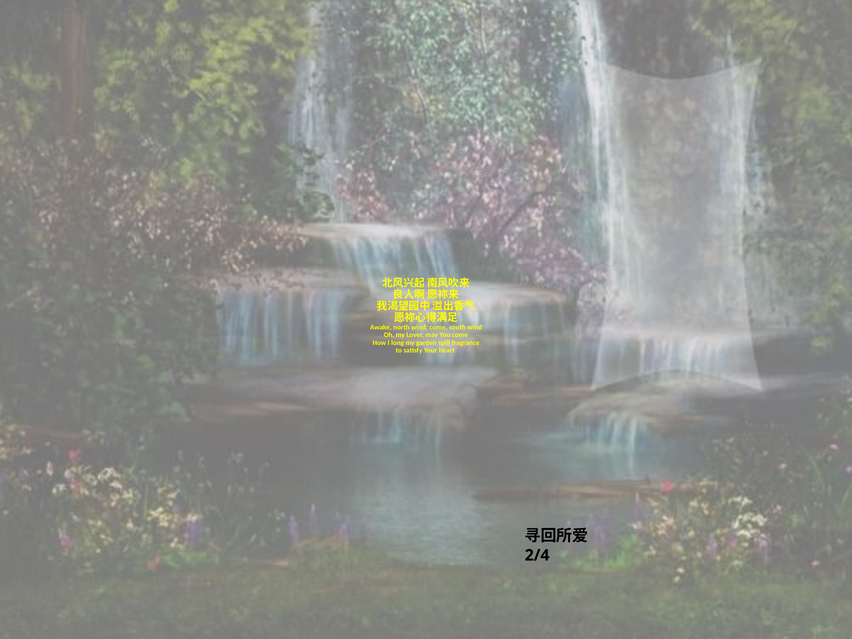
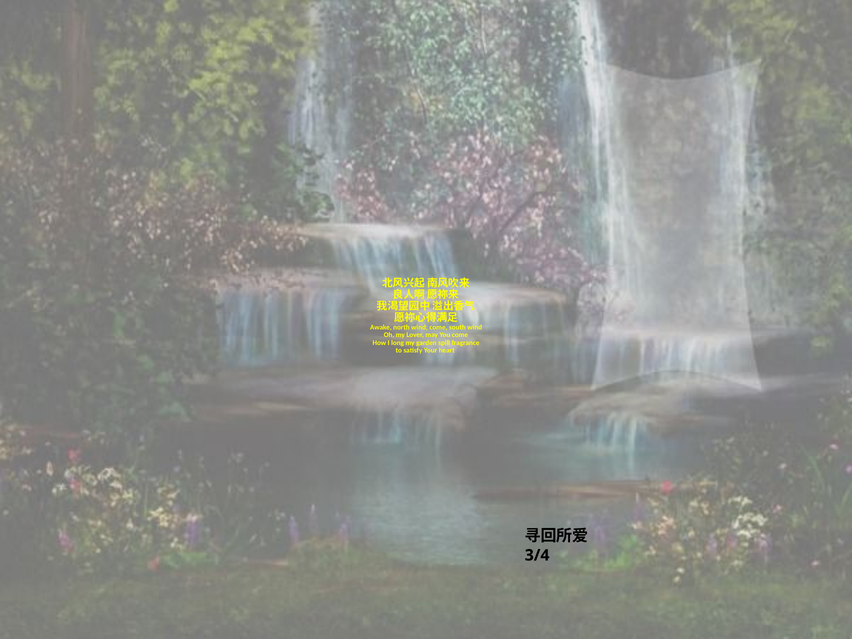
2/4: 2/4 -> 3/4
